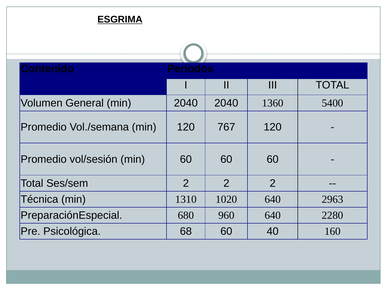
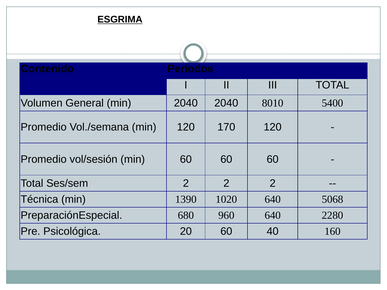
1360: 1360 -> 8010
767: 767 -> 170
1310: 1310 -> 1390
2963: 2963 -> 5068
68: 68 -> 20
